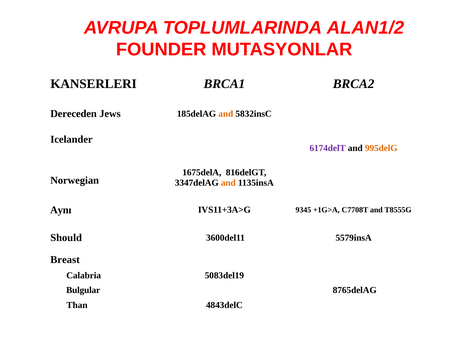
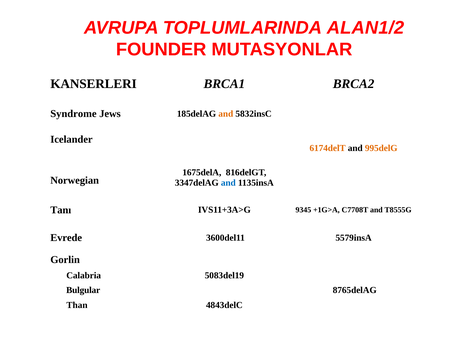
Dereceden: Dereceden -> Syndrome
6174delT colour: purple -> orange
and at (228, 183) colour: orange -> blue
Aynı: Aynı -> Tanı
Should: Should -> Evrede
Breast: Breast -> Gorlin
